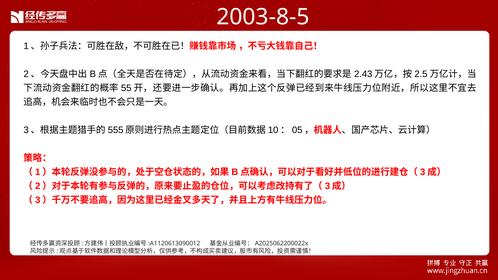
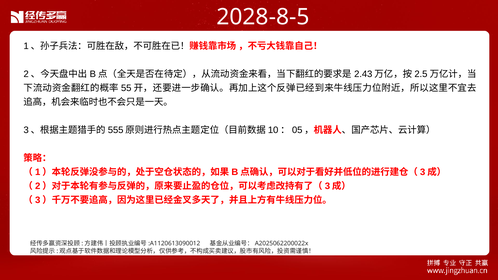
2003-8-5: 2003-8-5 -> 2028-8-5
